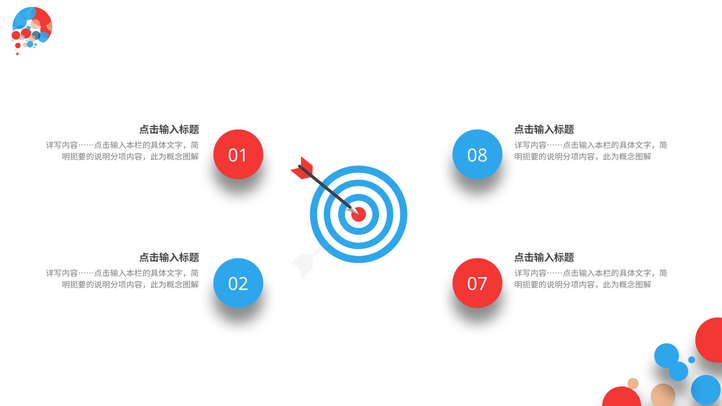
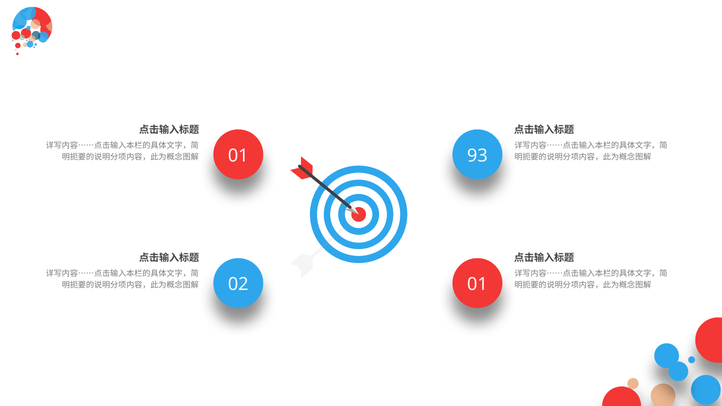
08: 08 -> 93
02 07: 07 -> 01
